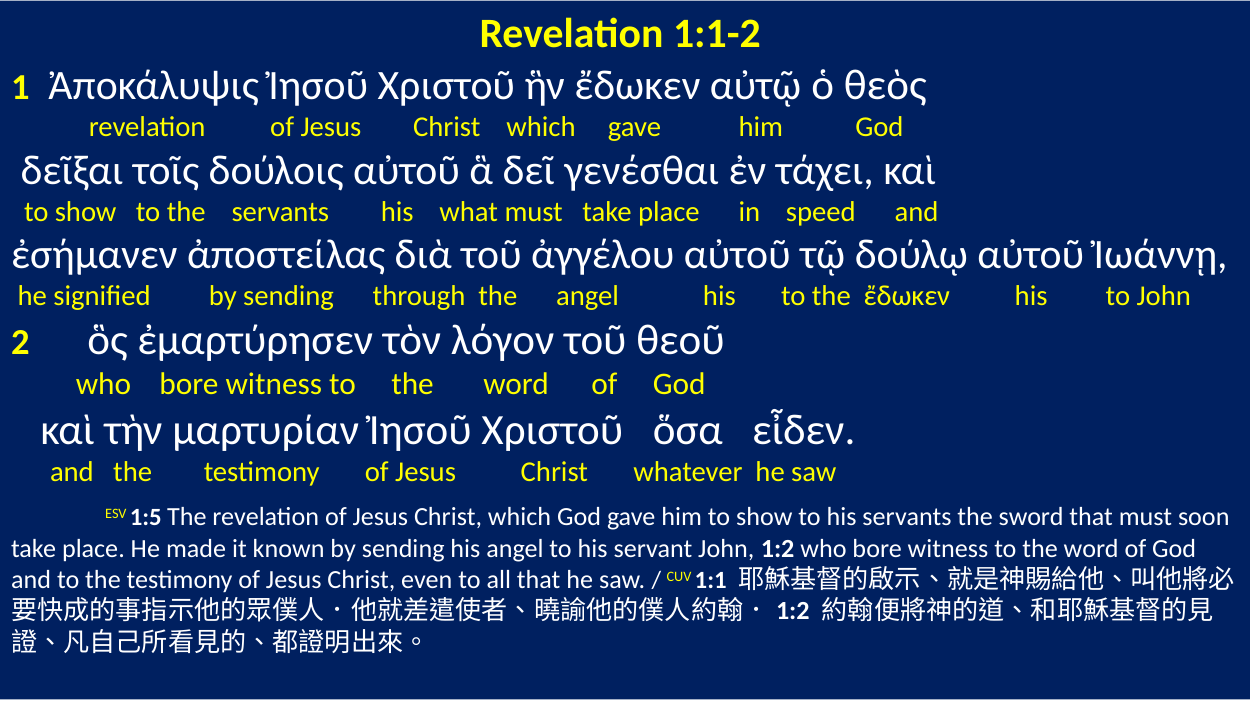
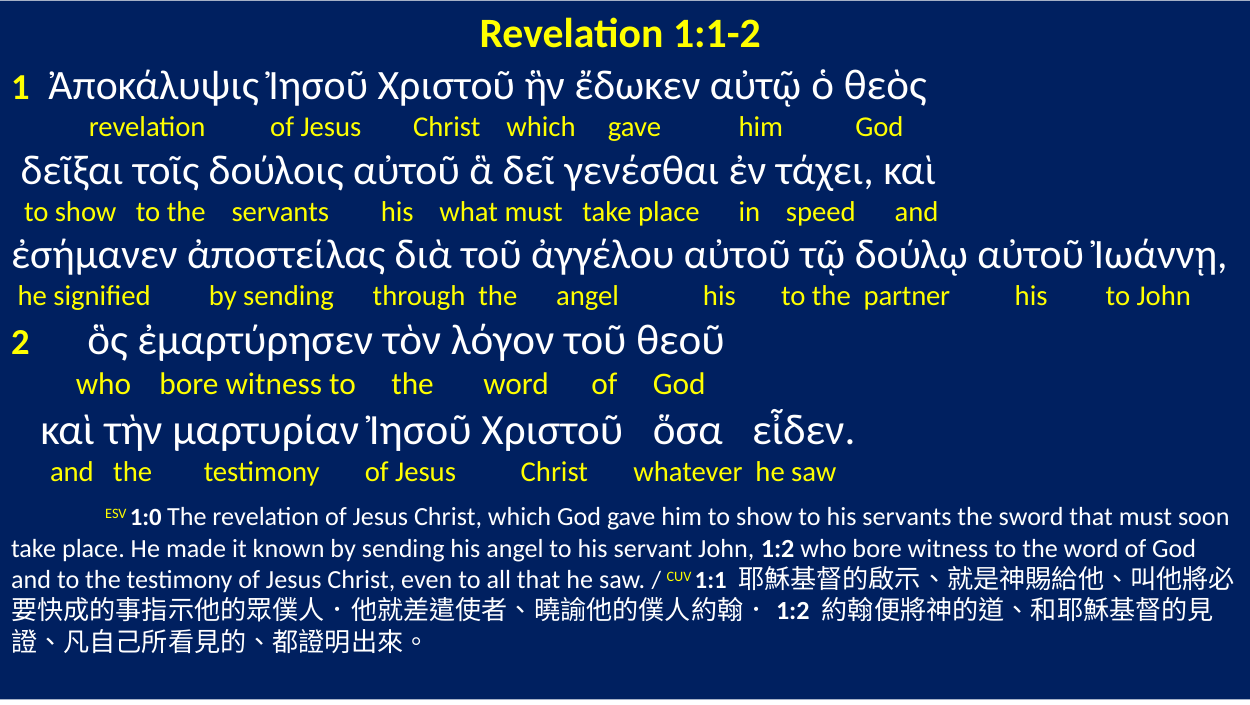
the ἔδωκεν: ἔδωκεν -> partner
1:5: 1:5 -> 1:0
